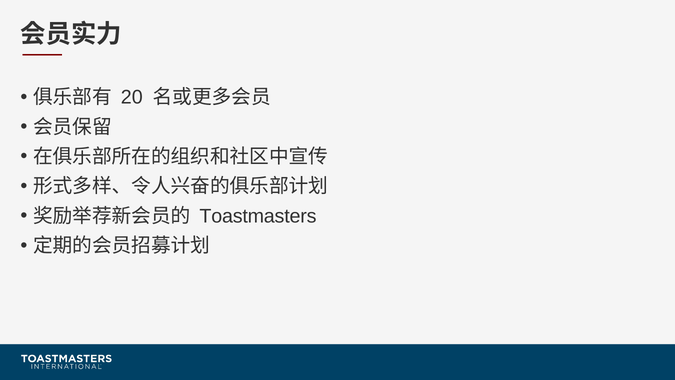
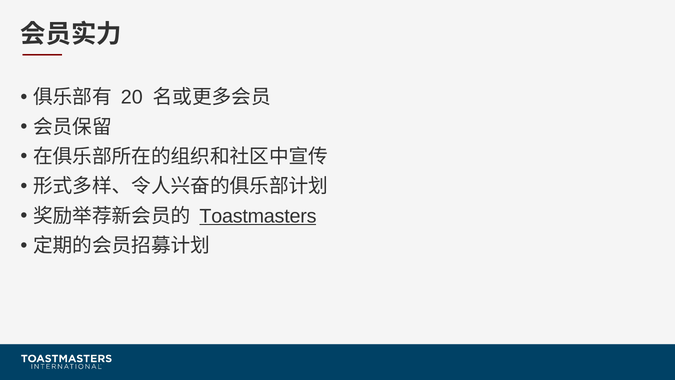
Toastmasters underline: none -> present
